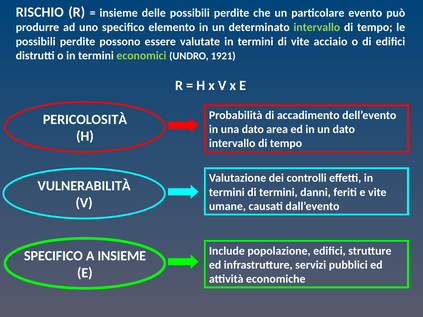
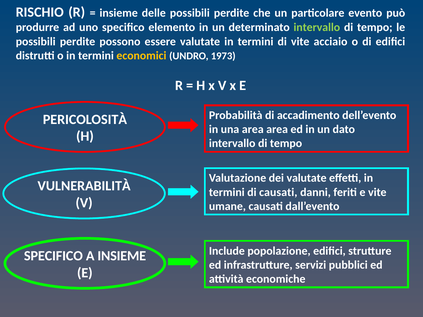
economici colour: light green -> yellow
1921: 1921 -> 1973
una dato: dato -> area
dei controlli: controlli -> valutate
di termini: termini -> causati
